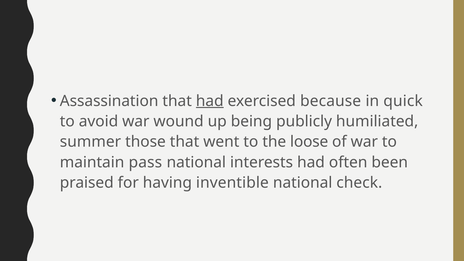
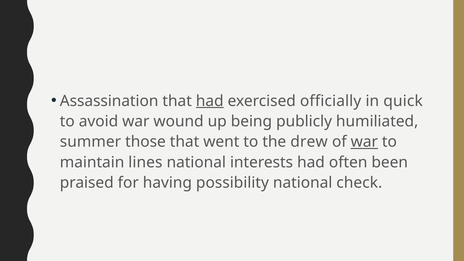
because: because -> officially
loose: loose -> drew
war at (364, 142) underline: none -> present
pass: pass -> lines
inventible: inventible -> possibility
